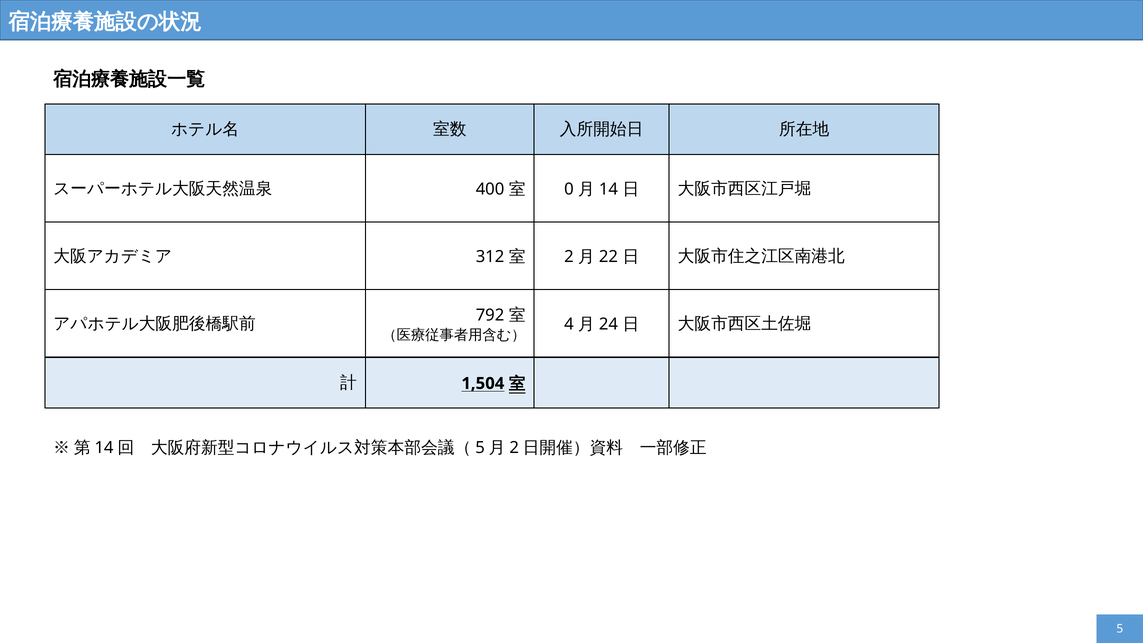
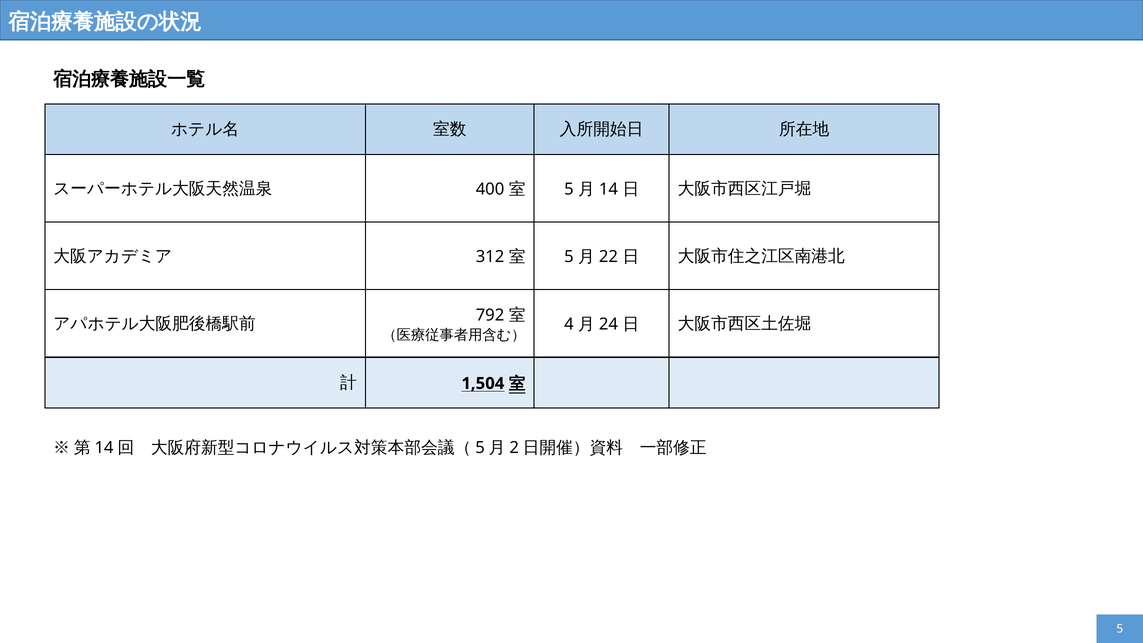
0 at (569, 189): 0 -> 5
2 at (569, 257): 2 -> 5
